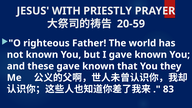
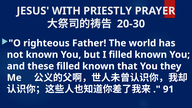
20-59: 20-59 -> 20-30
I gave: gave -> filled
these gave: gave -> filled
83: 83 -> 91
